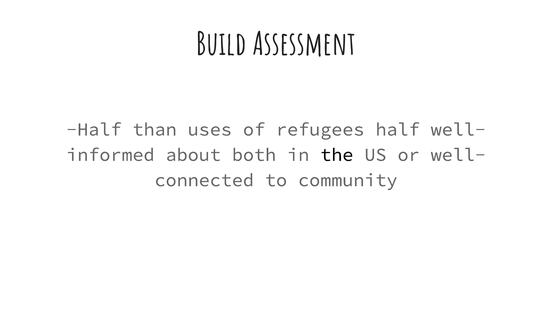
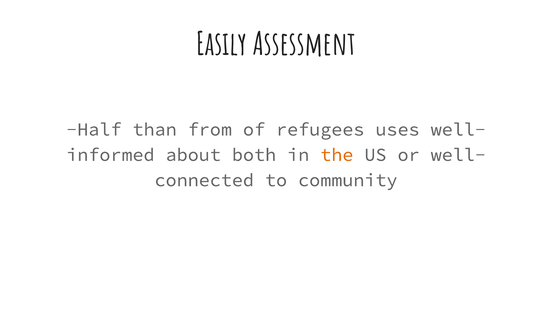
Build: Build -> Easily
uses: uses -> from
refugees half: half -> uses
the colour: black -> orange
